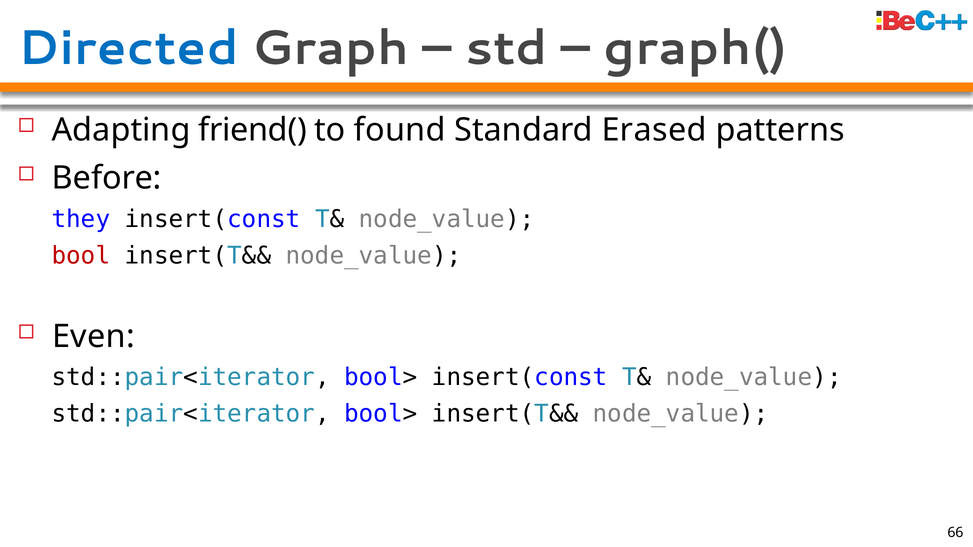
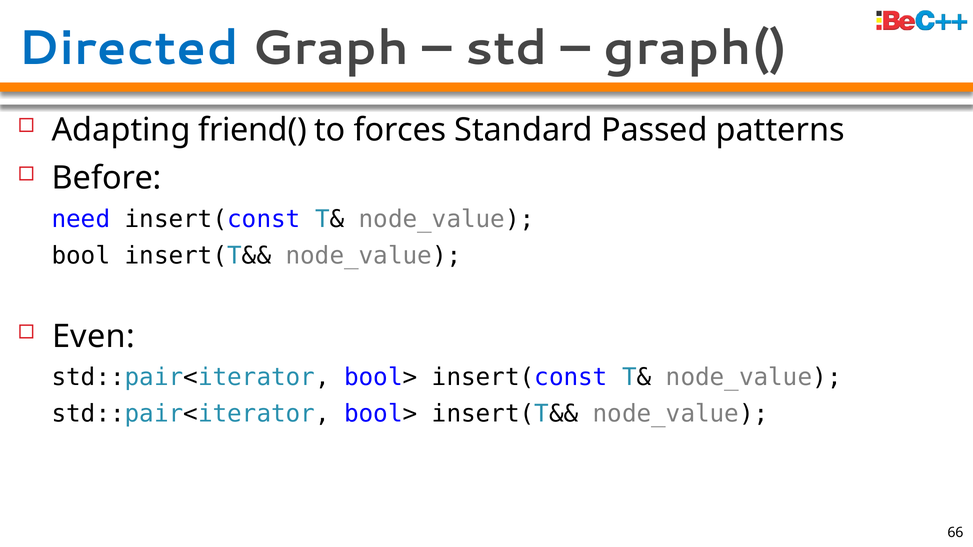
found: found -> forces
Erased: Erased -> Passed
they: they -> need
bool colour: red -> black
